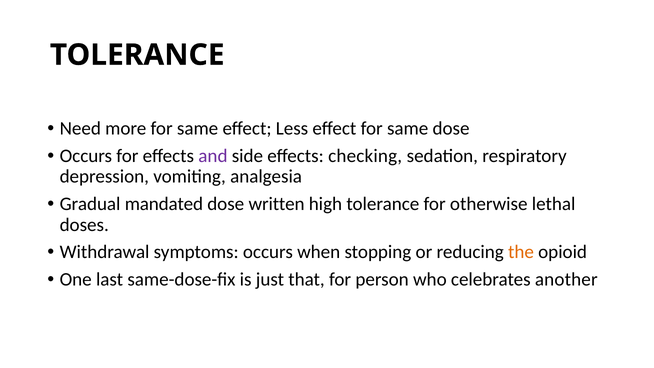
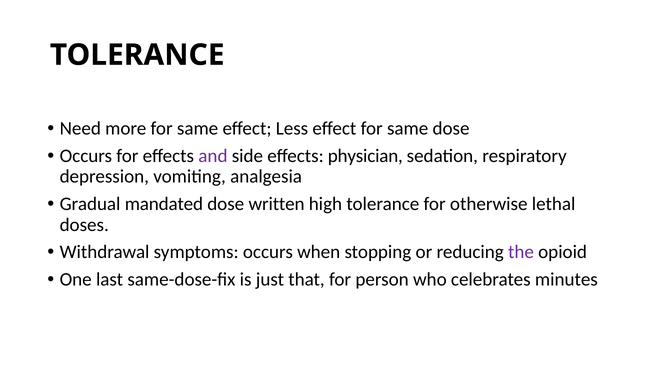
checking: checking -> physician
the colour: orange -> purple
another: another -> minutes
